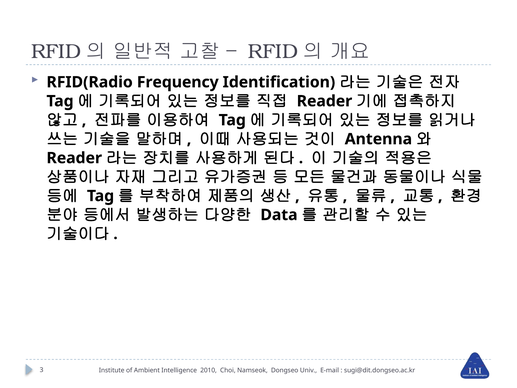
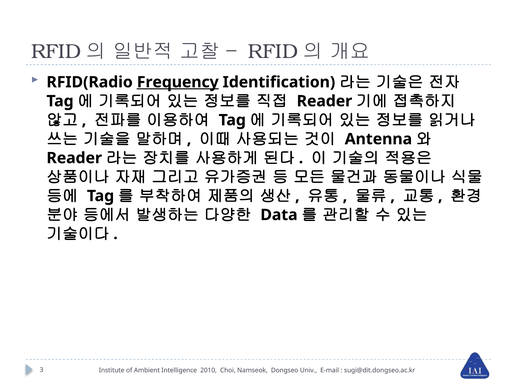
Frequency underline: none -> present
